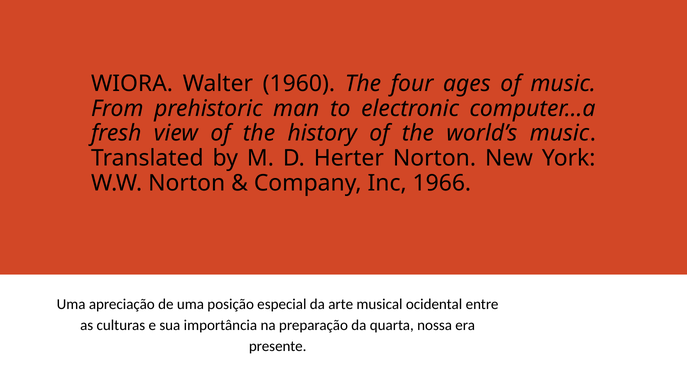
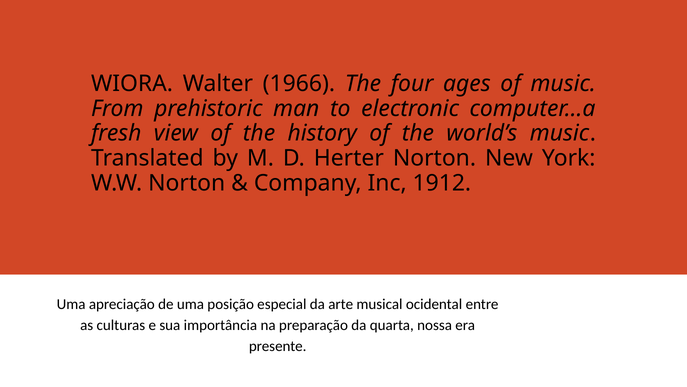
1960: 1960 -> 1966
1966: 1966 -> 1912
